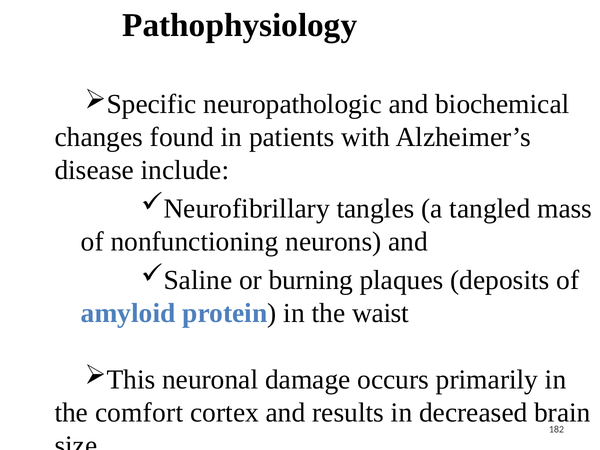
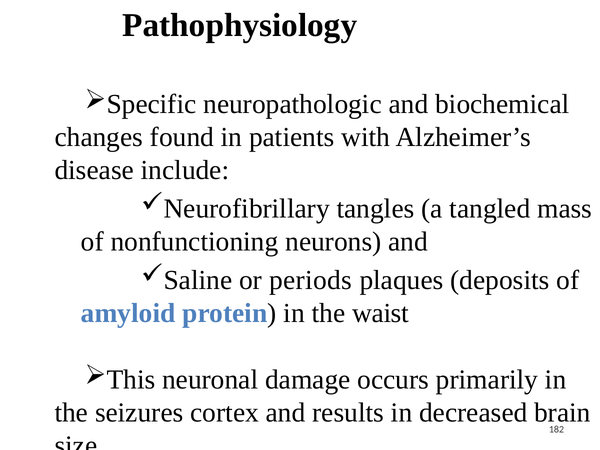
burning: burning -> periods
comfort: comfort -> seizures
